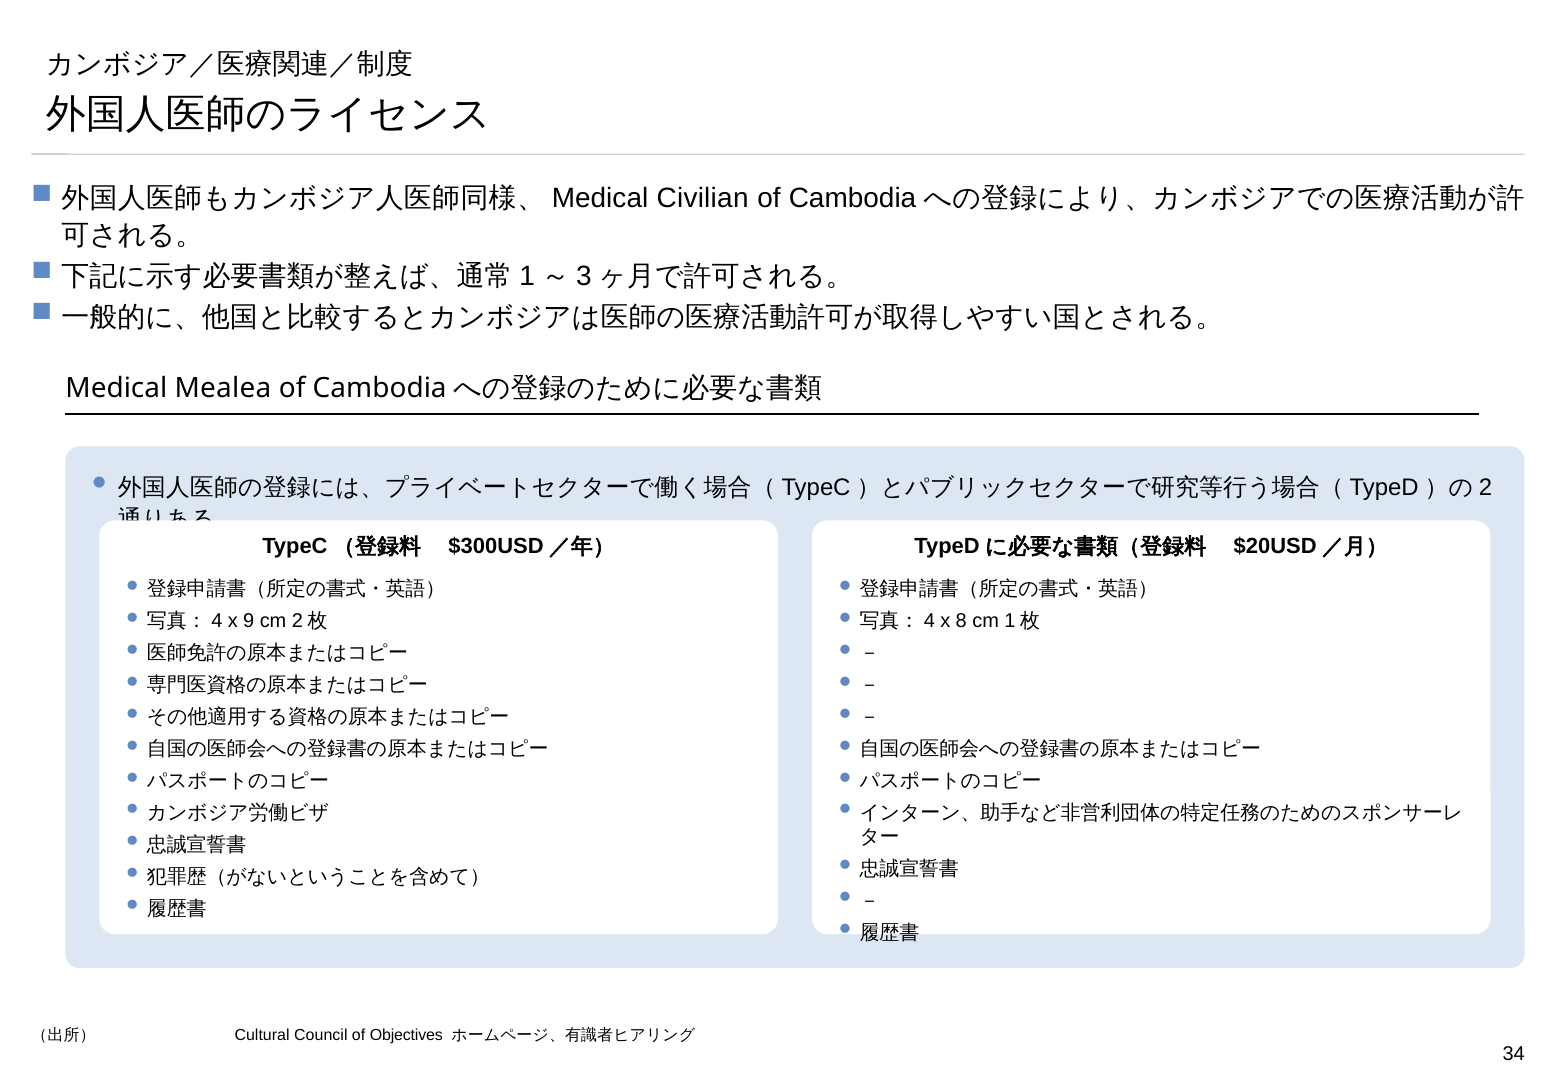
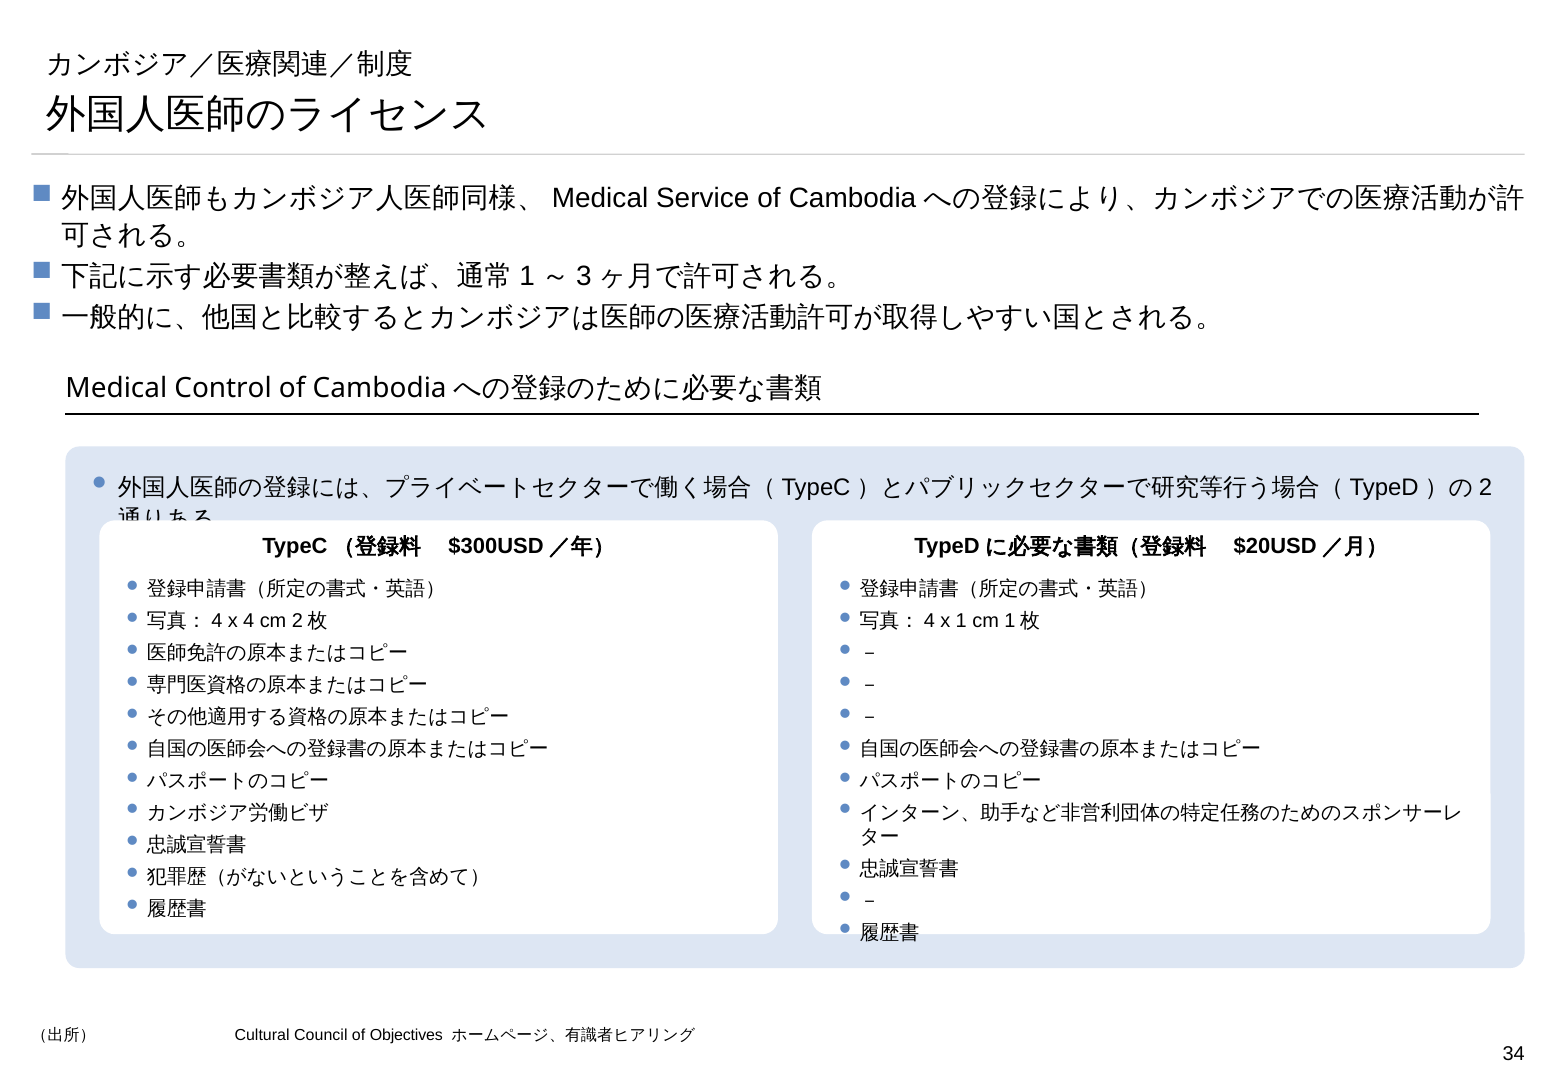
Civilian: Civilian -> Service
Mealea: Mealea -> Control
9: 9 -> 4
8: 8 -> 1
